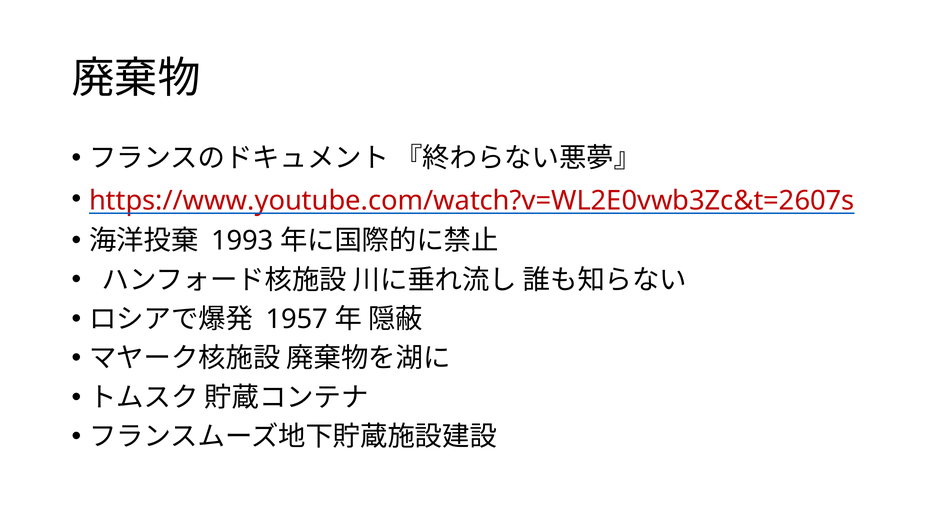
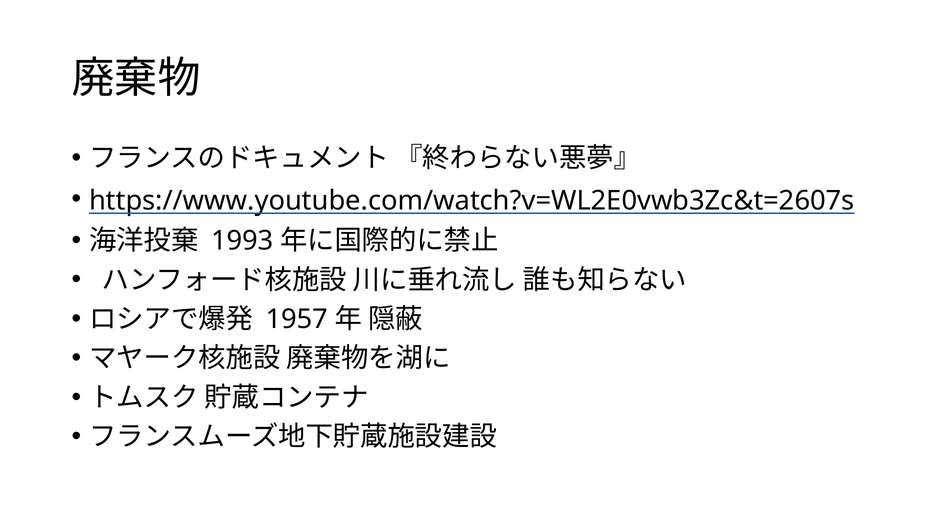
https://www.youtube.com/watch?v=WL2E0vwb3Zc&t=2607s colour: red -> black
